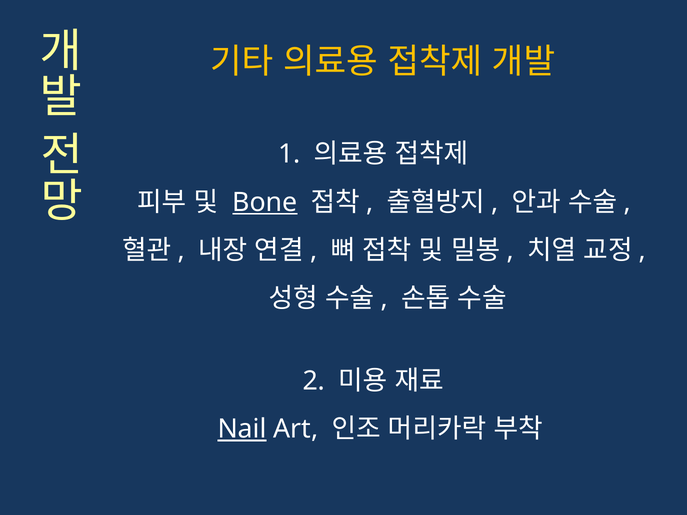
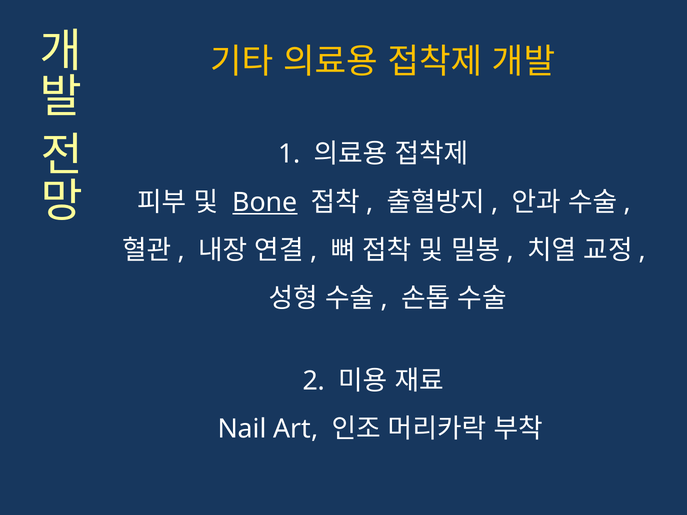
Nail underline: present -> none
